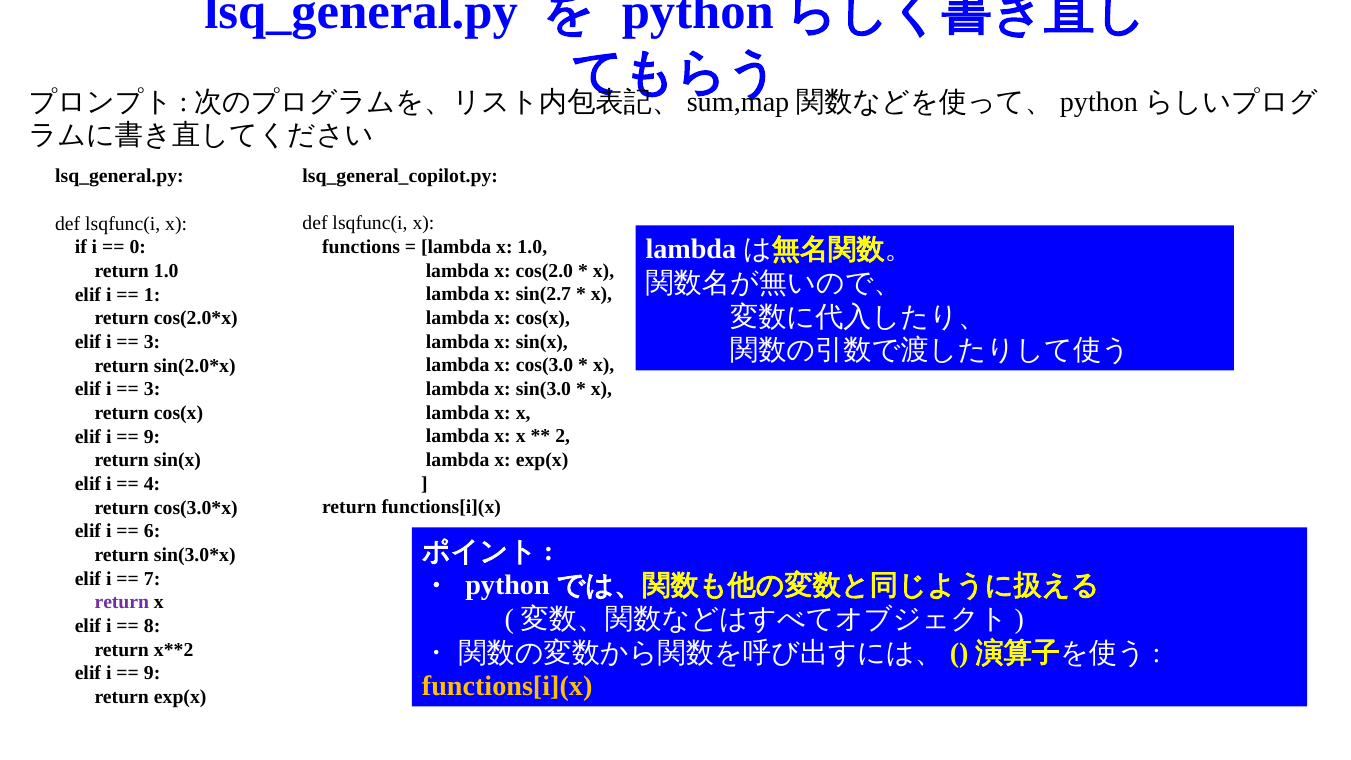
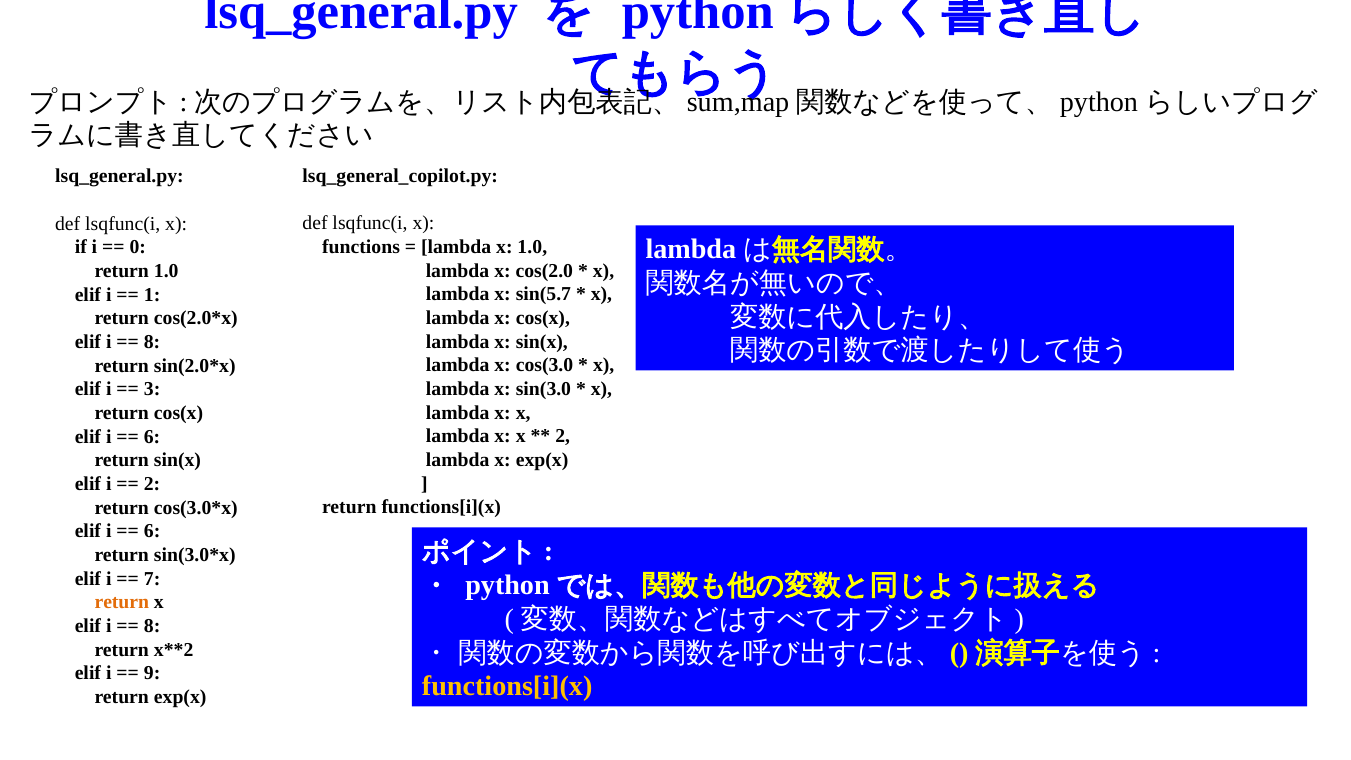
sin(2.7: sin(2.7 -> sin(5.7
3 at (152, 342): 3 -> 8
9 at (152, 437): 9 -> 6
4 at (152, 484): 4 -> 2
return at (122, 602) colour: purple -> orange
